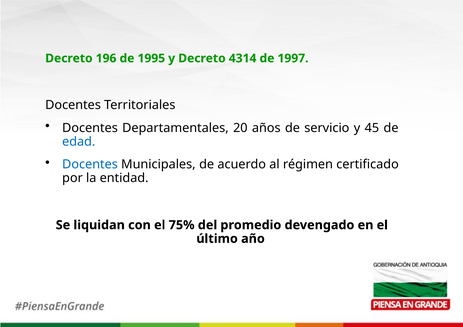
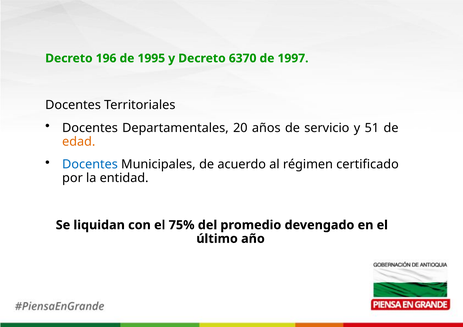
4314: 4314 -> 6370
45: 45 -> 51
edad colour: blue -> orange
